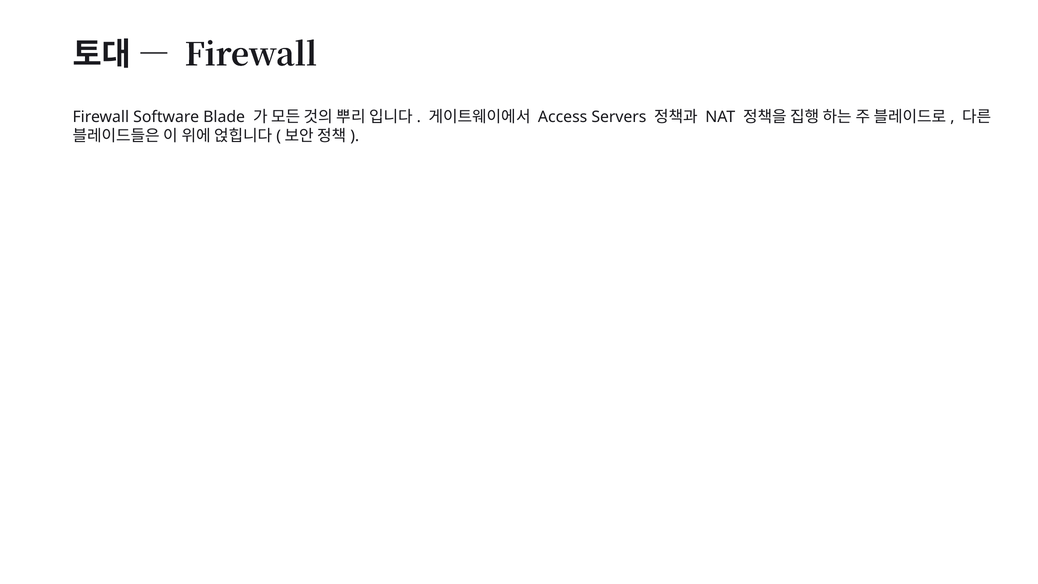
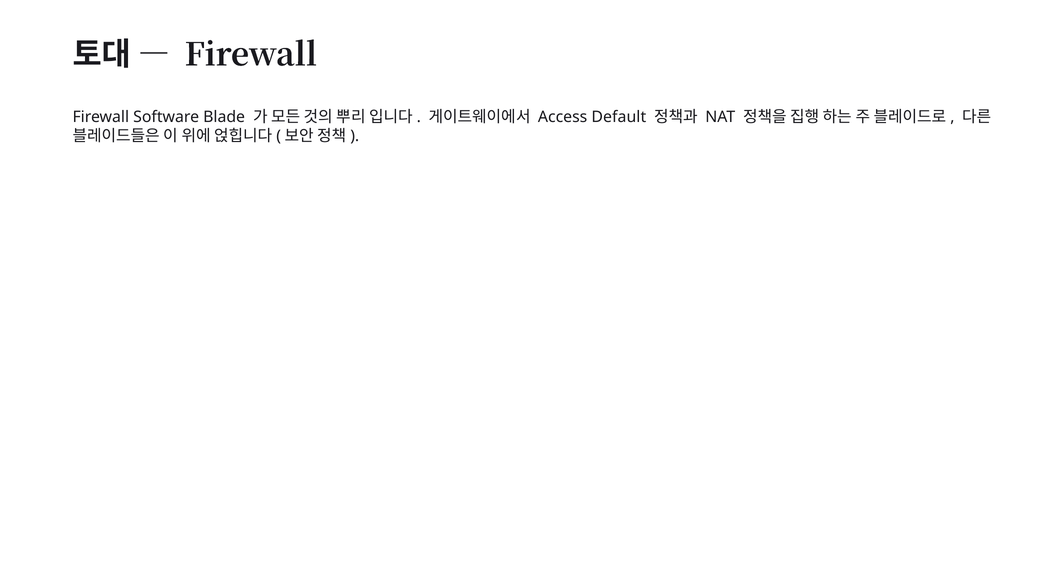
Servers: Servers -> Default
